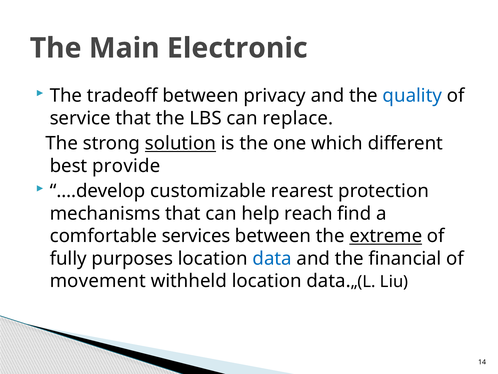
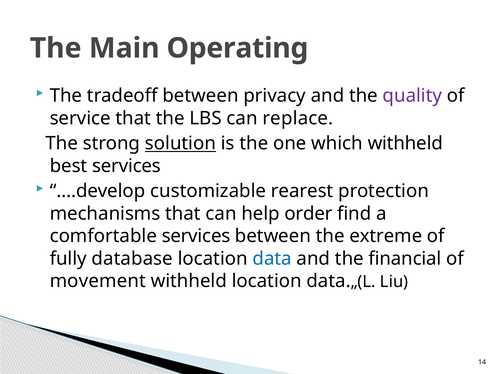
Electronic: Electronic -> Operating
quality colour: blue -> purple
which different: different -> withheld
best provide: provide -> services
reach: reach -> order
extreme underline: present -> none
purposes: purposes -> database
